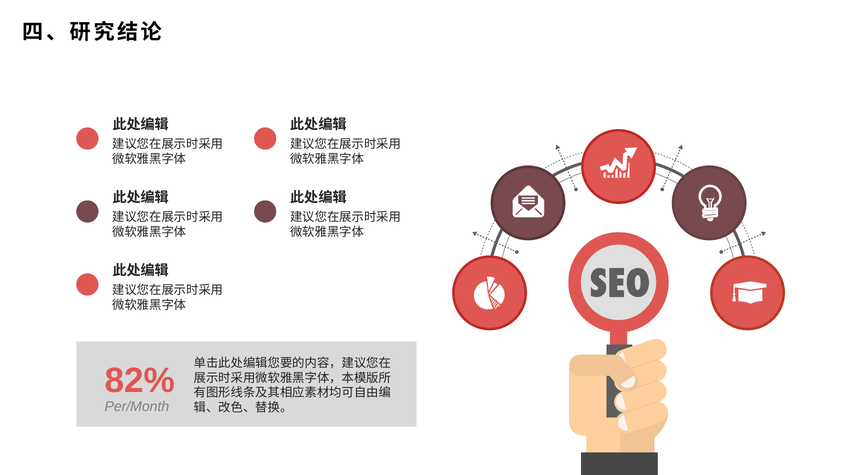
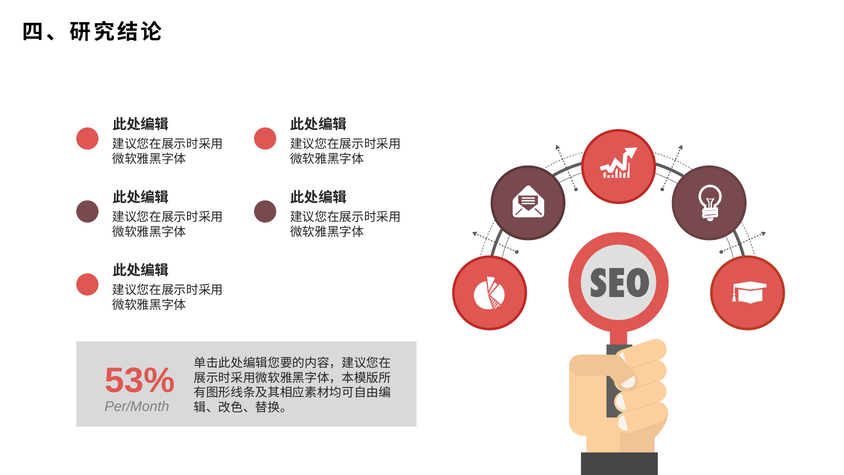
82%: 82% -> 53%
